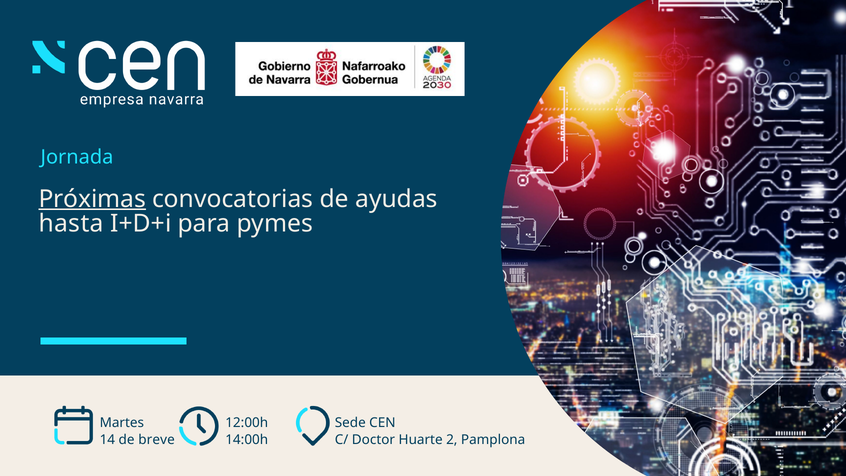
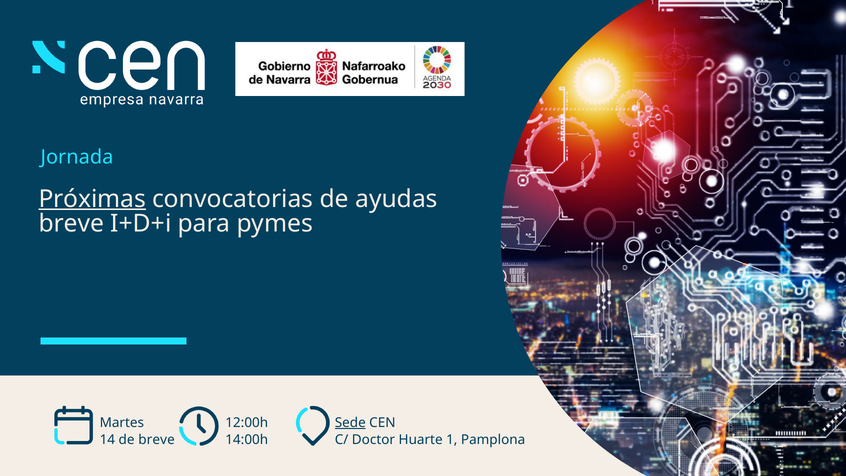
hasta at (71, 224): hasta -> breve
Sede underline: none -> present
2: 2 -> 1
